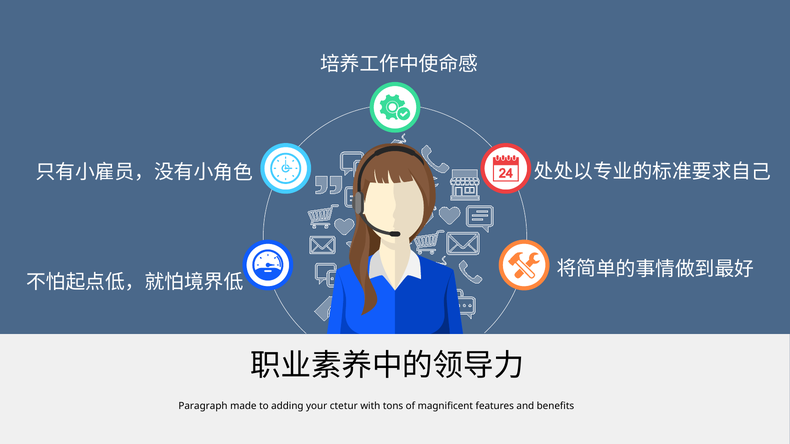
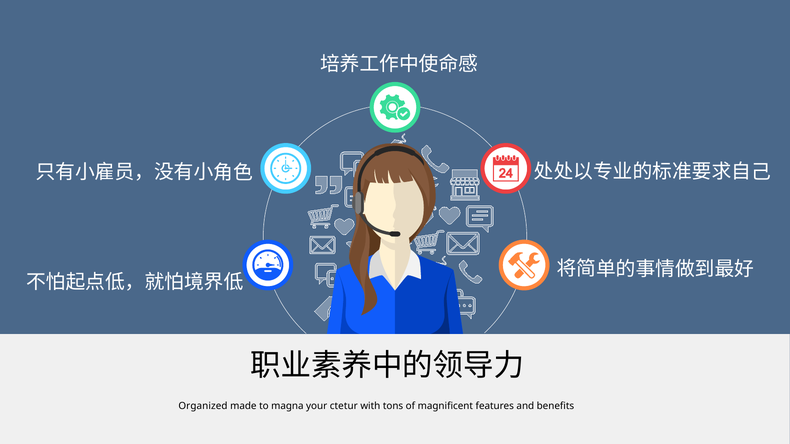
Paragraph: Paragraph -> Organized
adding: adding -> magna
